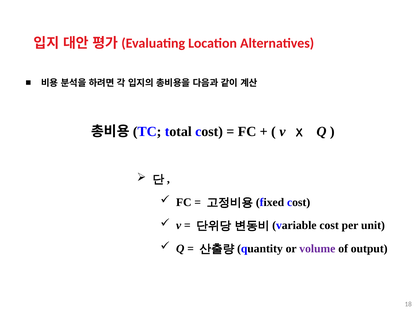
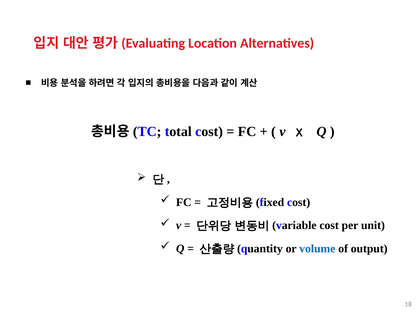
volume colour: purple -> blue
